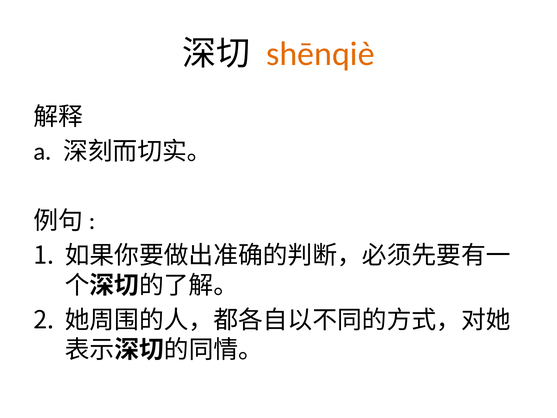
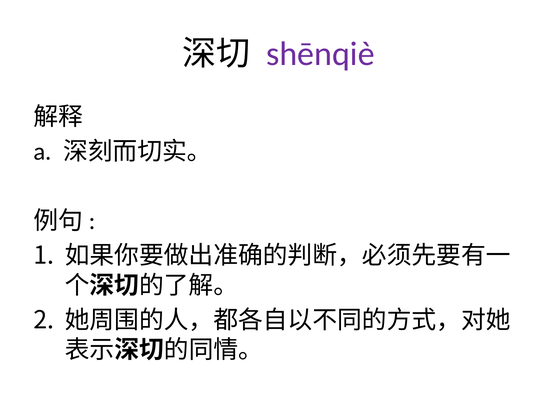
shēnqiè colour: orange -> purple
